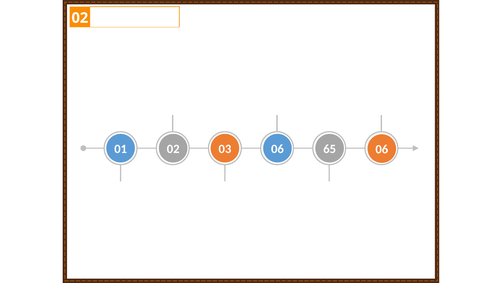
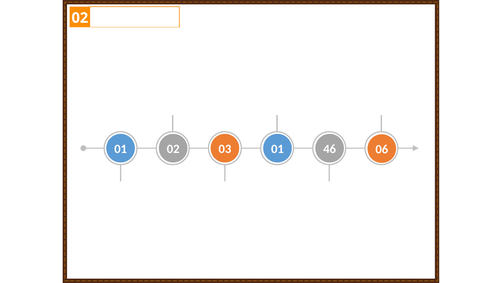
02 06: 06 -> 01
65: 65 -> 46
